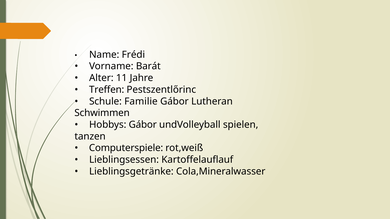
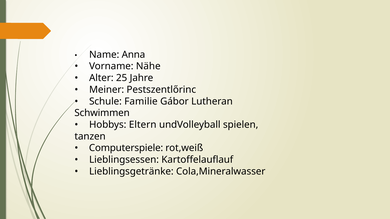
Frédi: Frédi -> Anna
Barát: Barát -> Nähe
11: 11 -> 25
Treffen: Treffen -> Meiner
Hobbys Gábor: Gábor -> Eltern
